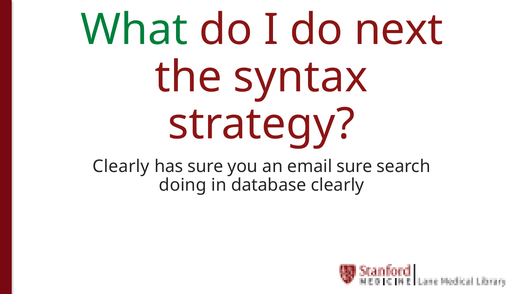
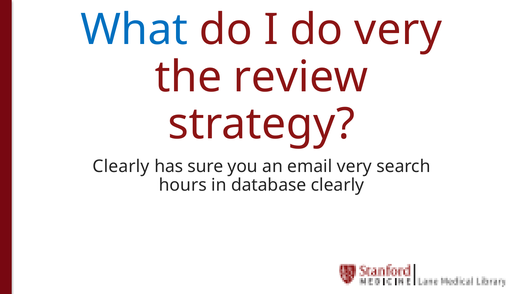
What colour: green -> blue
do next: next -> very
syntax: syntax -> review
email sure: sure -> very
doing: doing -> hours
